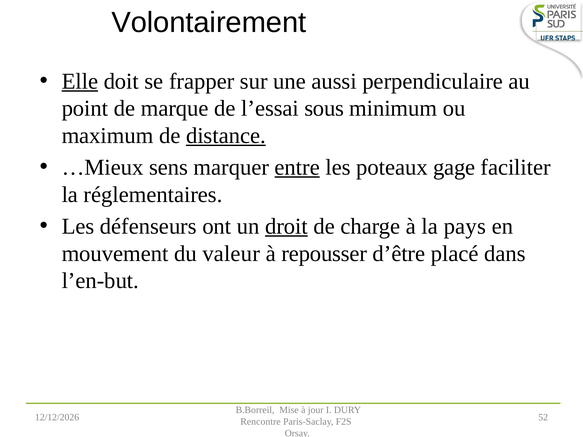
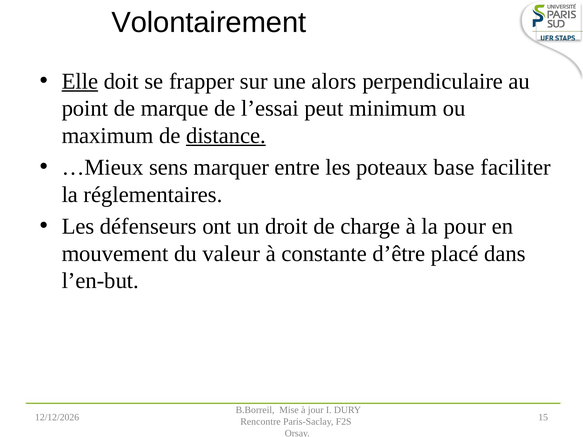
aussi: aussi -> alors
sous: sous -> peut
entre underline: present -> none
gage: gage -> base
droit underline: present -> none
pays: pays -> pour
repousser: repousser -> constante
52: 52 -> 15
